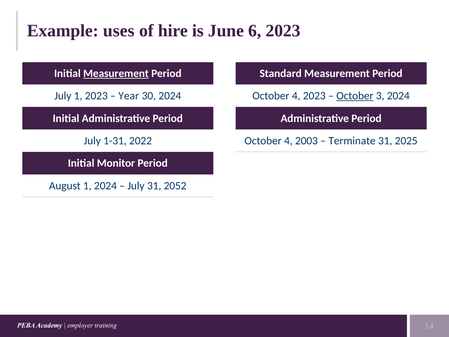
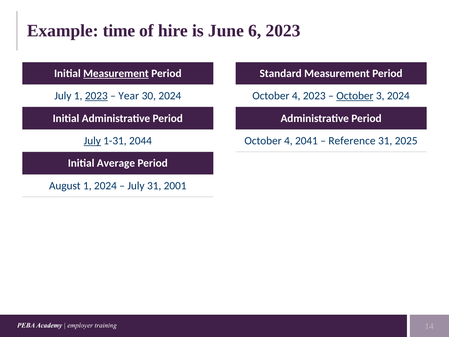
uses: uses -> time
2023 at (96, 96) underline: none -> present
July at (92, 141) underline: none -> present
2022: 2022 -> 2044
2003: 2003 -> 2041
Terminate: Terminate -> Reference
Monitor: Monitor -> Average
2052: 2052 -> 2001
